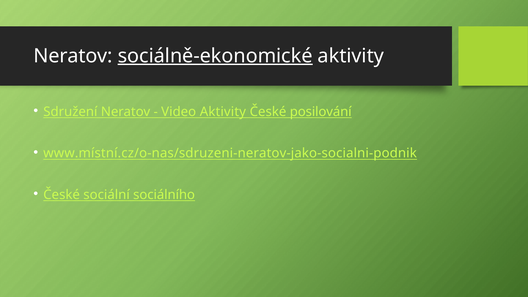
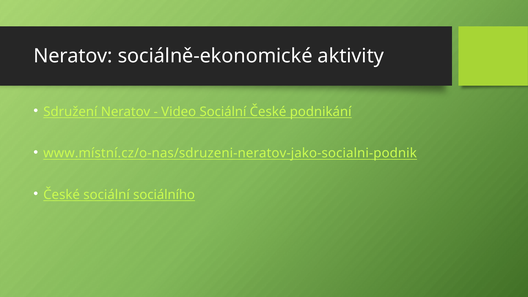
sociálně-ekonomické underline: present -> none
Video Aktivity: Aktivity -> Sociální
posilování: posilování -> podnikání
